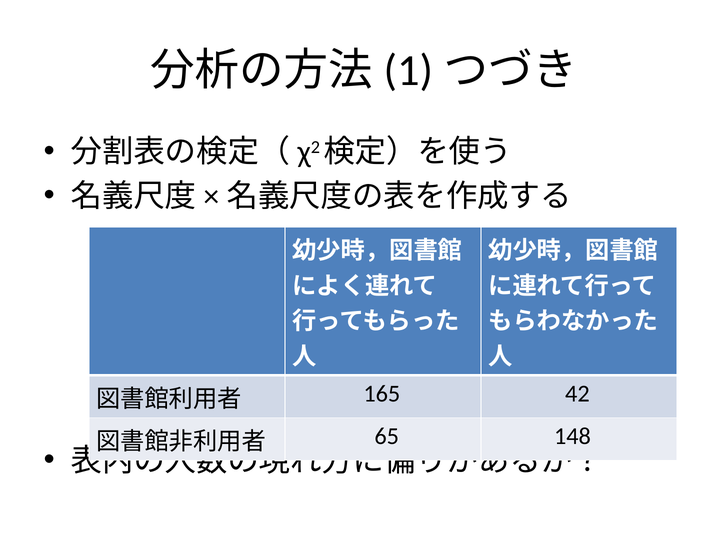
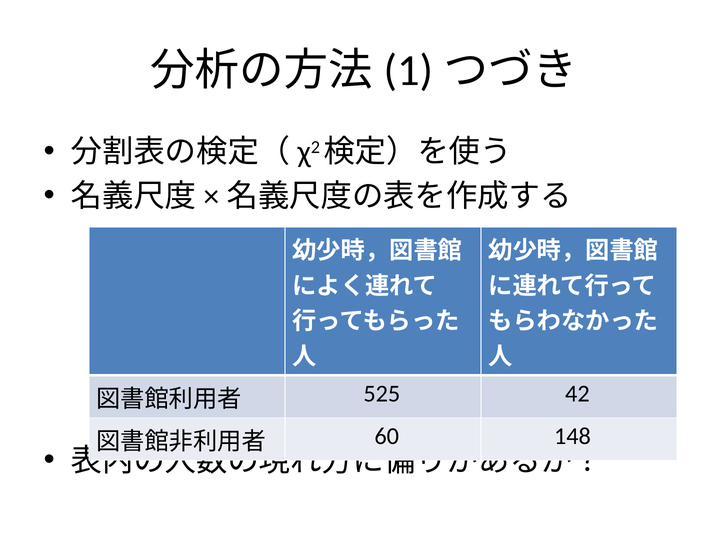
165: 165 -> 525
65: 65 -> 60
